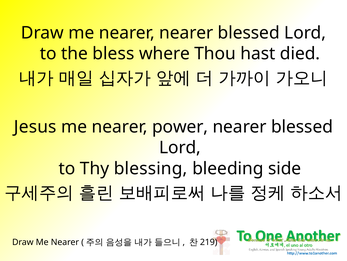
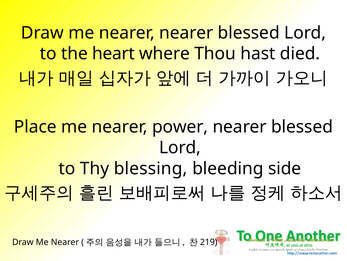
bless: bless -> heart
Jesus: Jesus -> Place
